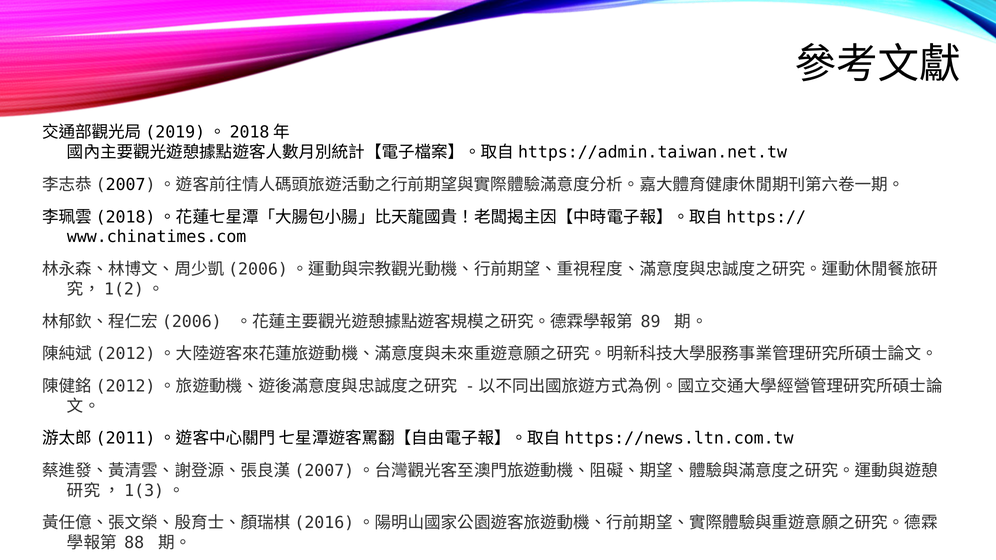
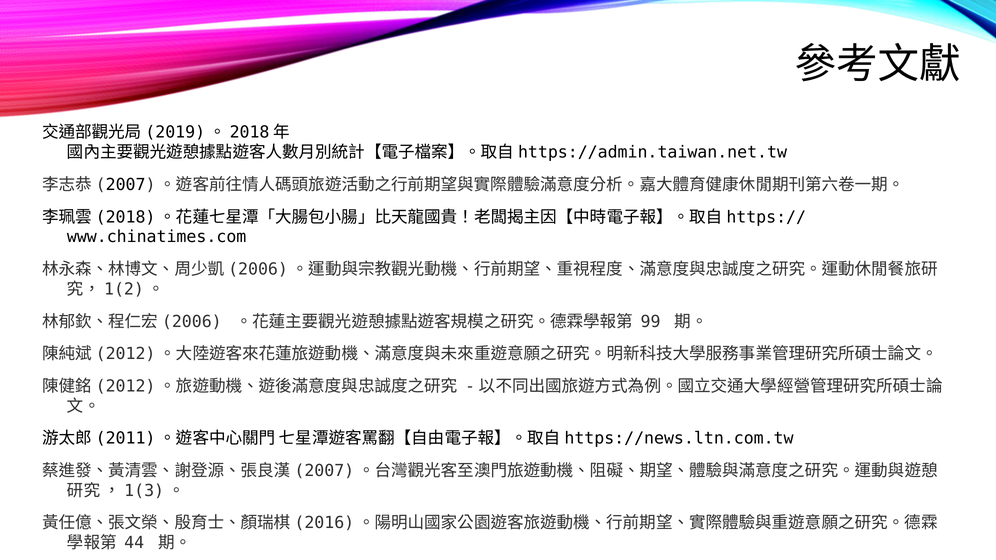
89: 89 -> 99
88: 88 -> 44
